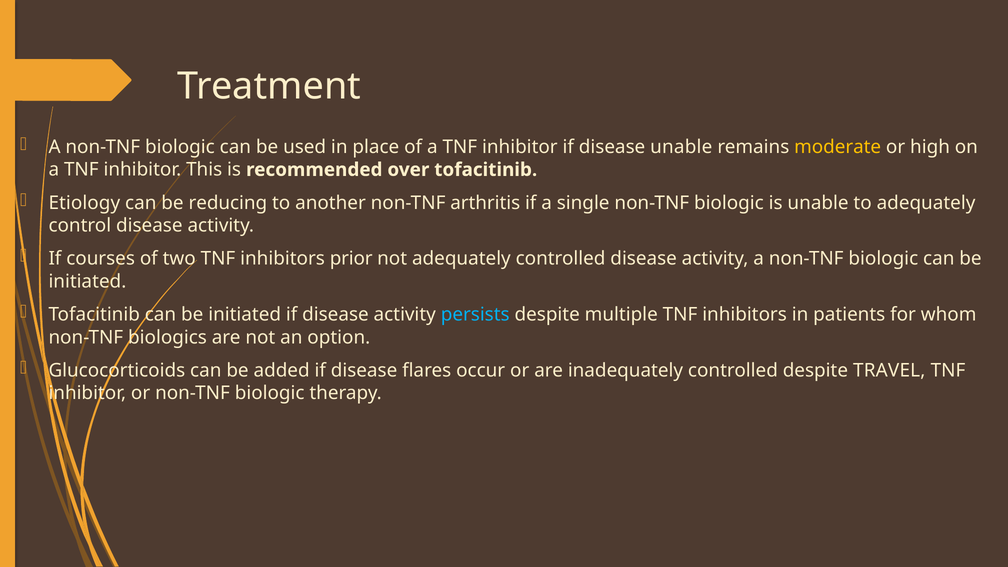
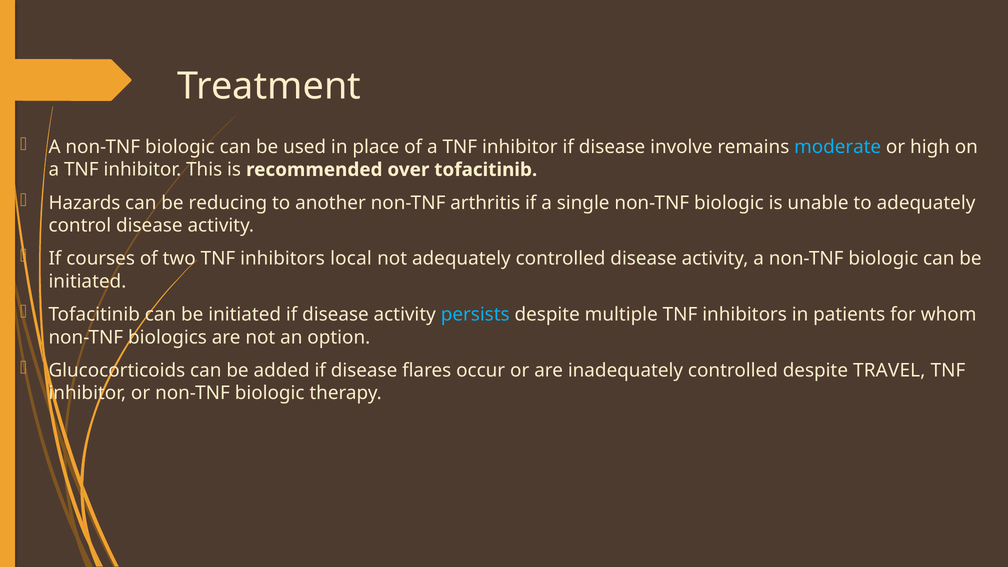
disease unable: unable -> involve
moderate colour: yellow -> light blue
Etiology: Etiology -> Hazards
prior: prior -> local
